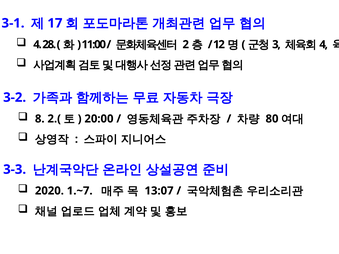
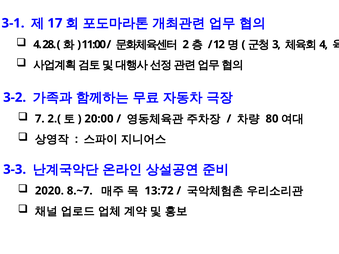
8: 8 -> 7
1.~7: 1.~7 -> 8.~7
13:07: 13:07 -> 13:72
